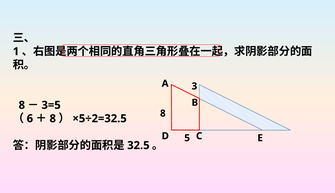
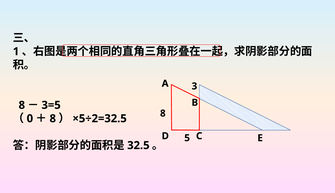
6: 6 -> 0
